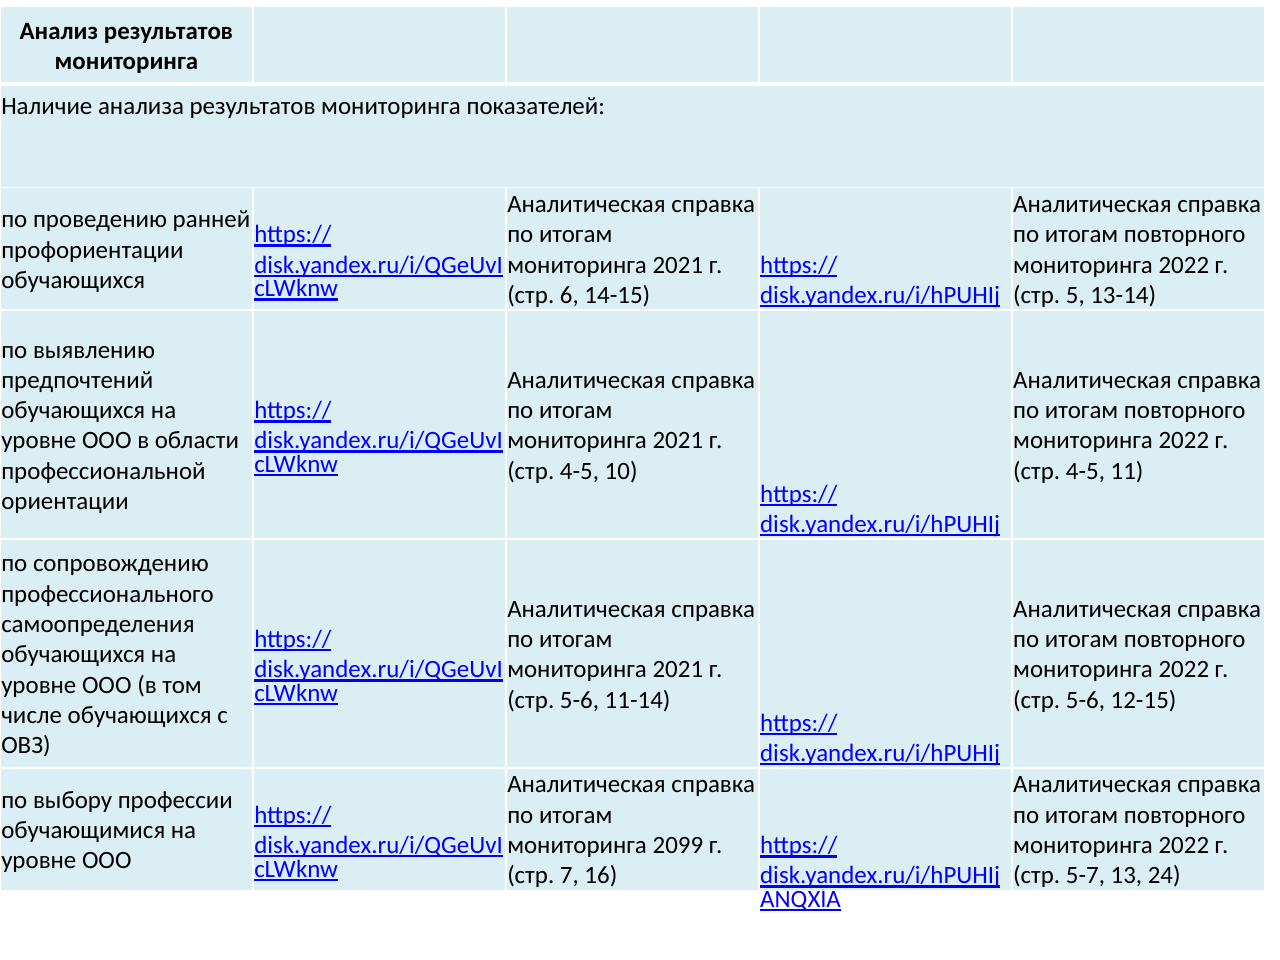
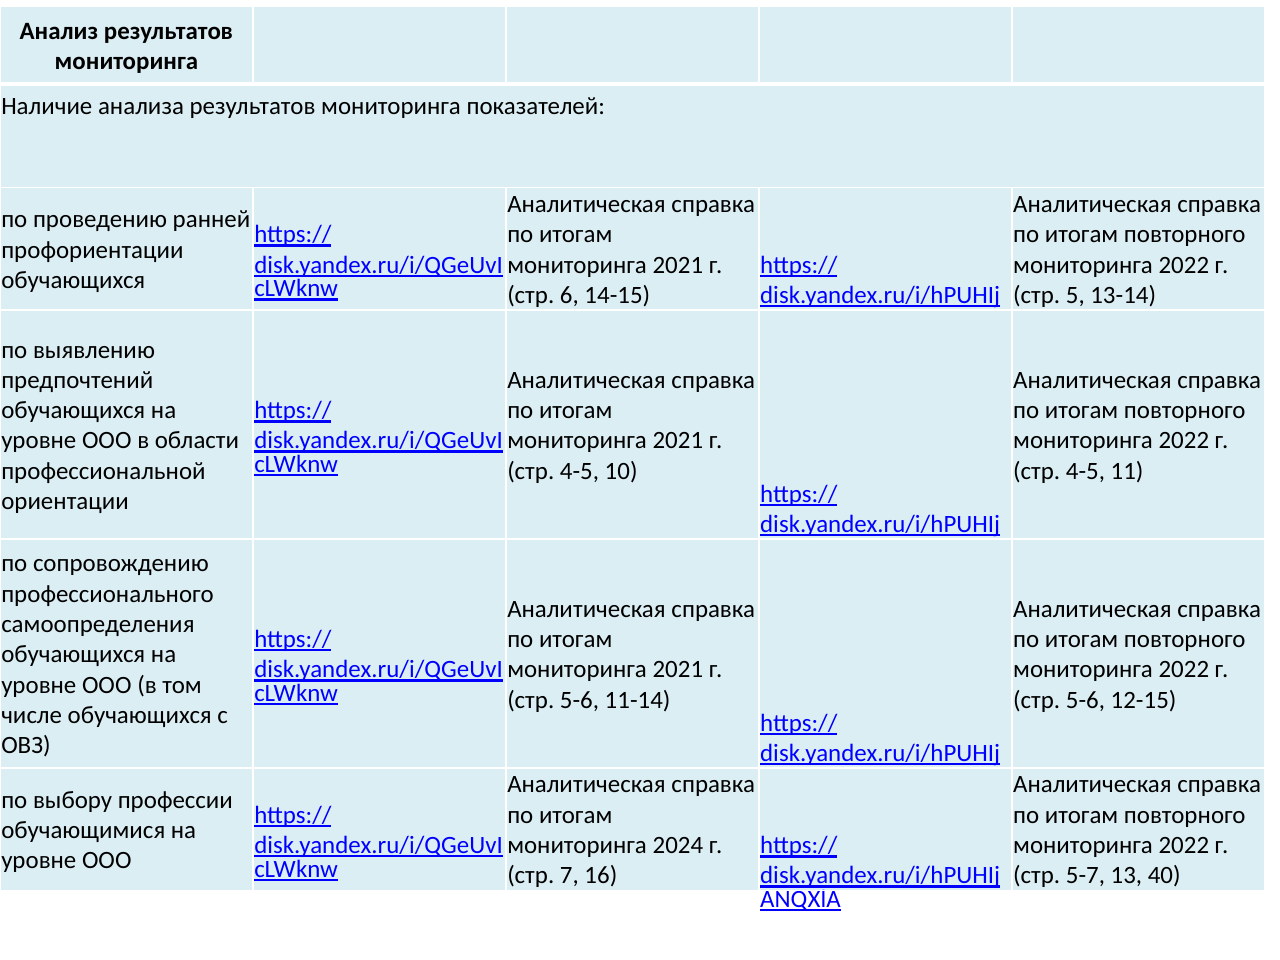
2099: 2099 -> 2024
24: 24 -> 40
